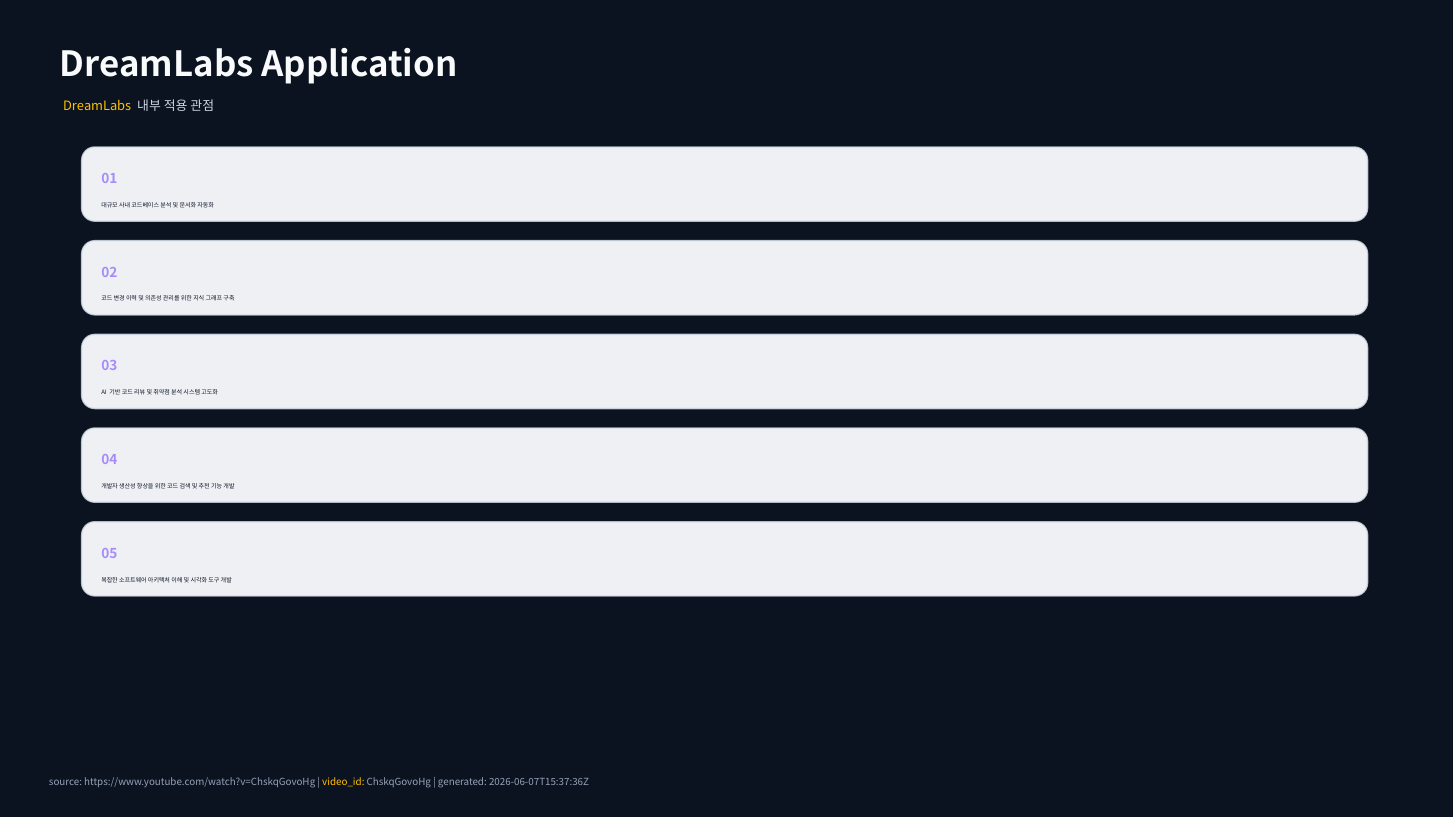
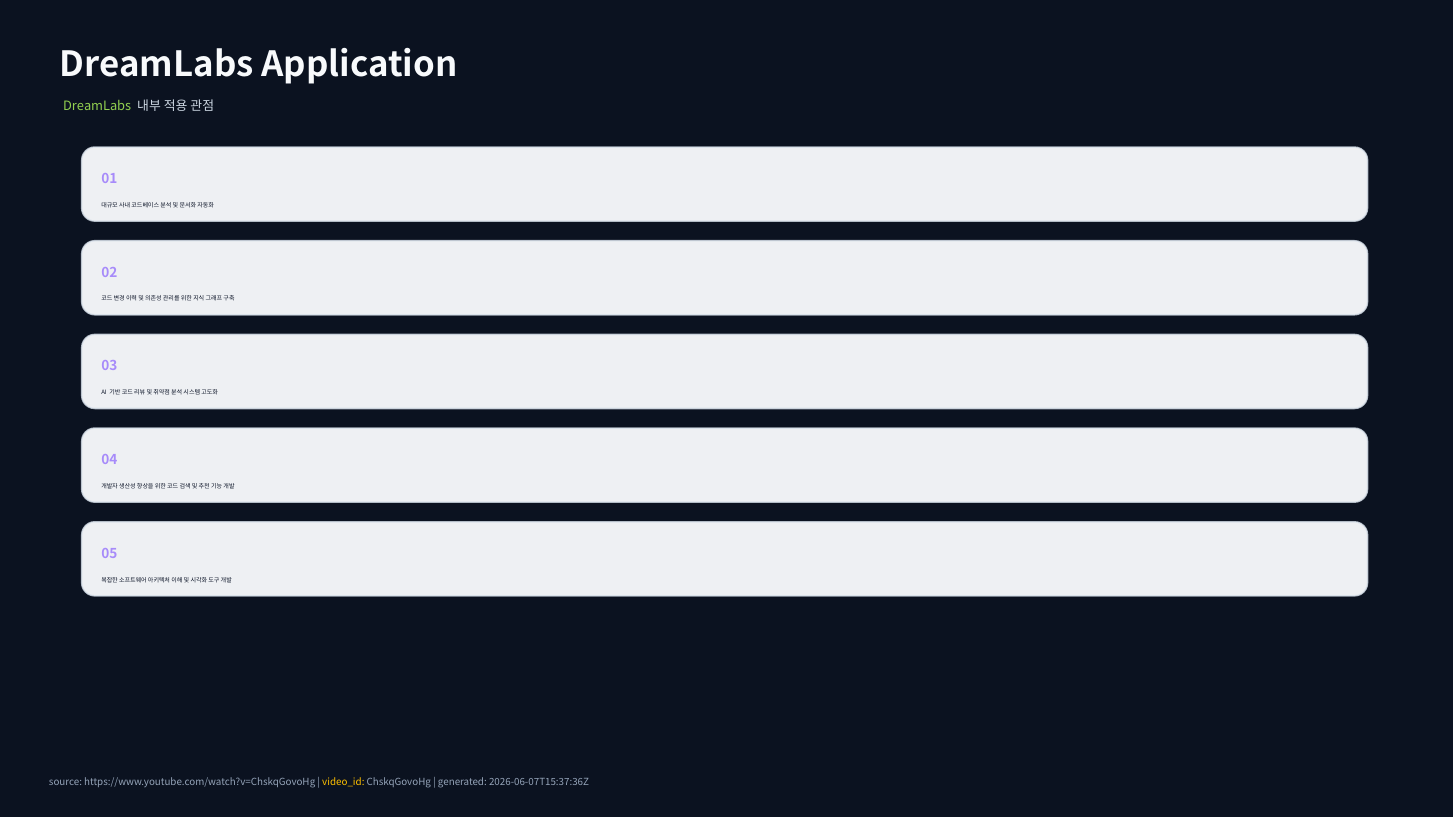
DreamLabs at (97, 107) colour: yellow -> light green
